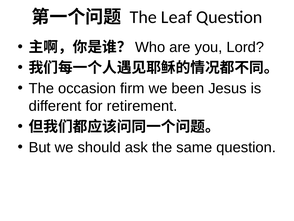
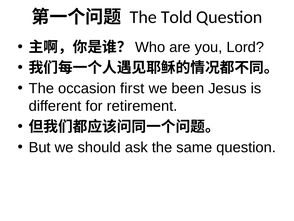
Leaf: Leaf -> Told
firm: firm -> first
